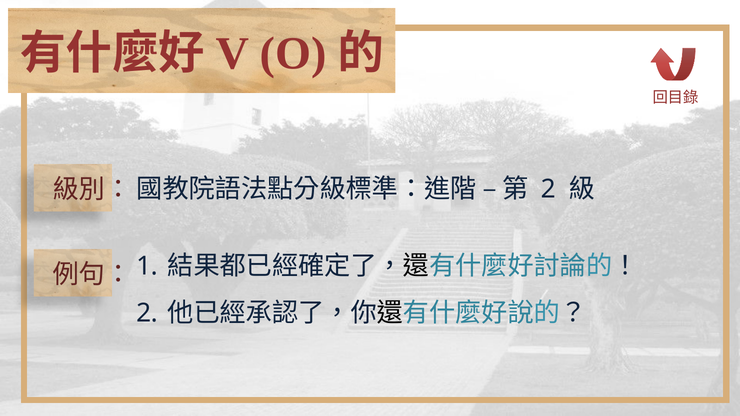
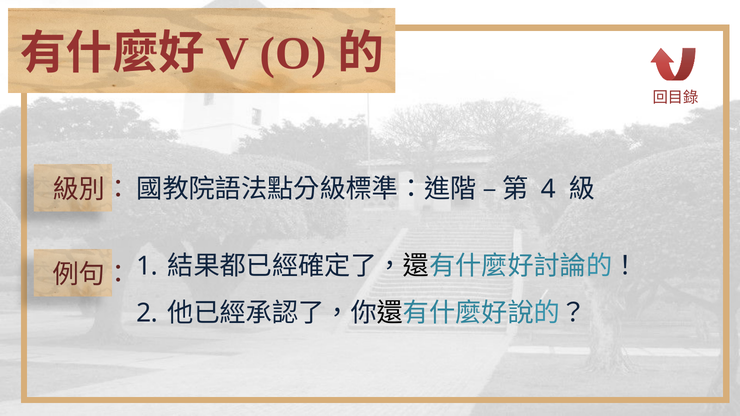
2 at (548, 189): 2 -> 4
